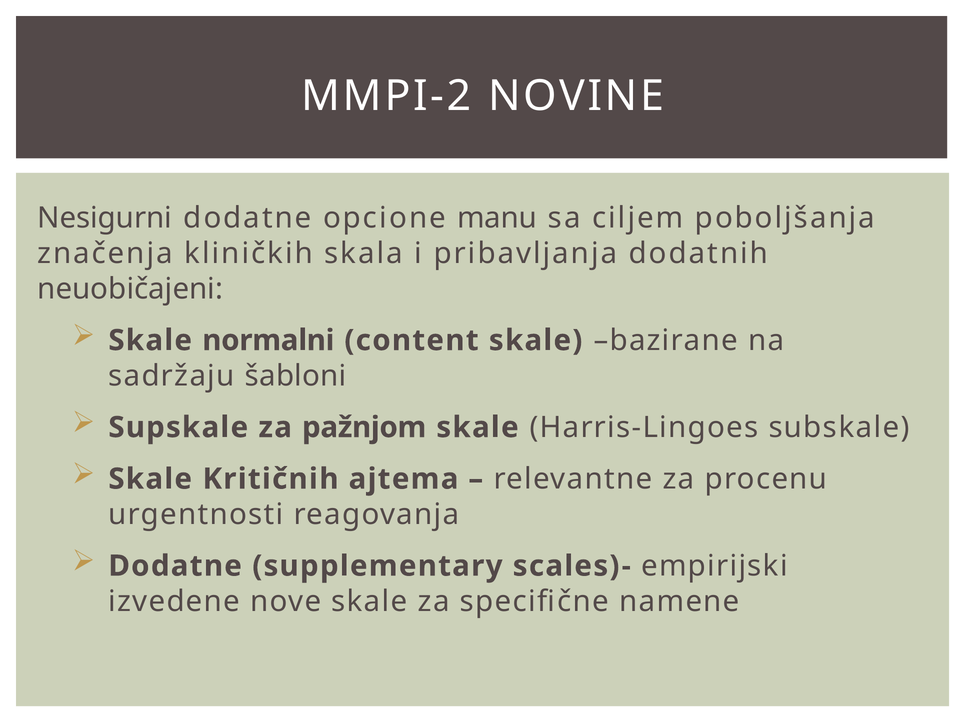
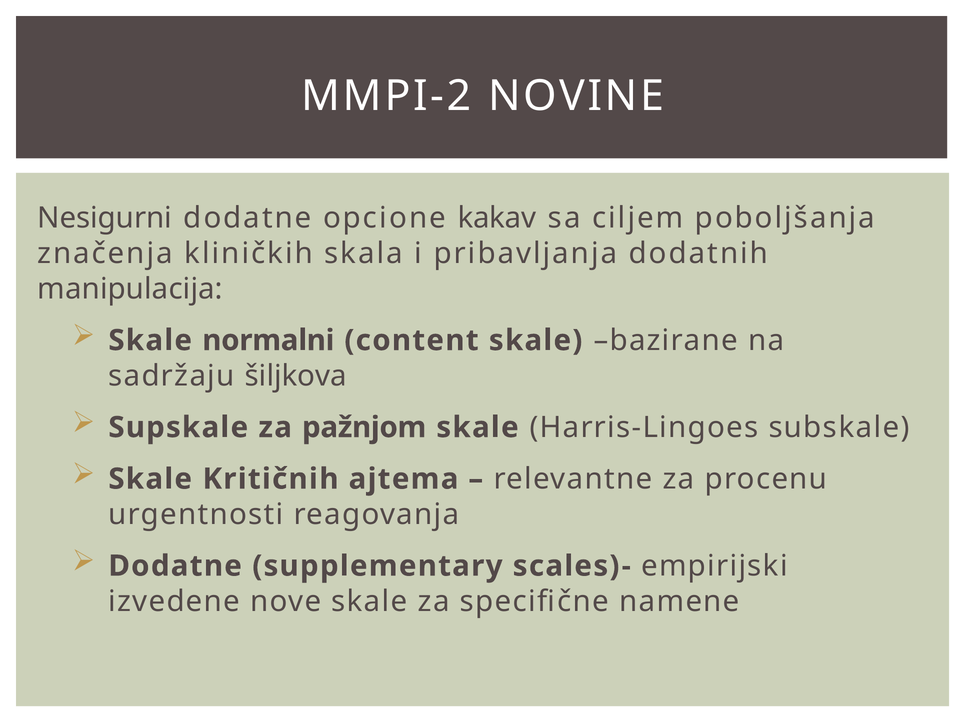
manu: manu -> kakav
neuobičajeni: neuobičajeni -> manipulacija
šabloni: šabloni -> šiljkova
